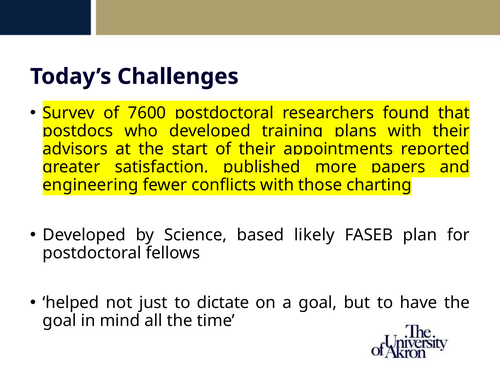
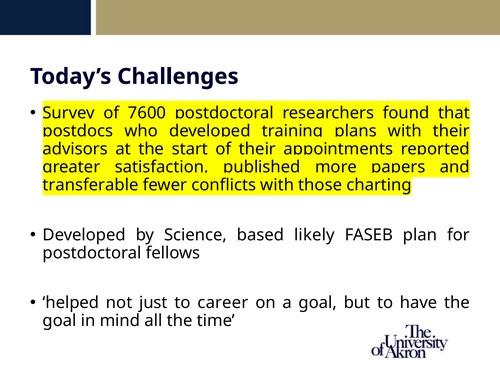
engineering: engineering -> transferable
dictate: dictate -> career
